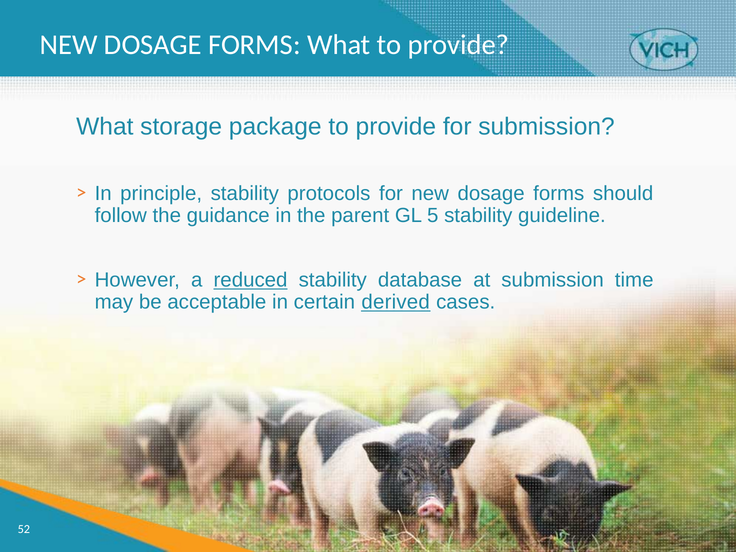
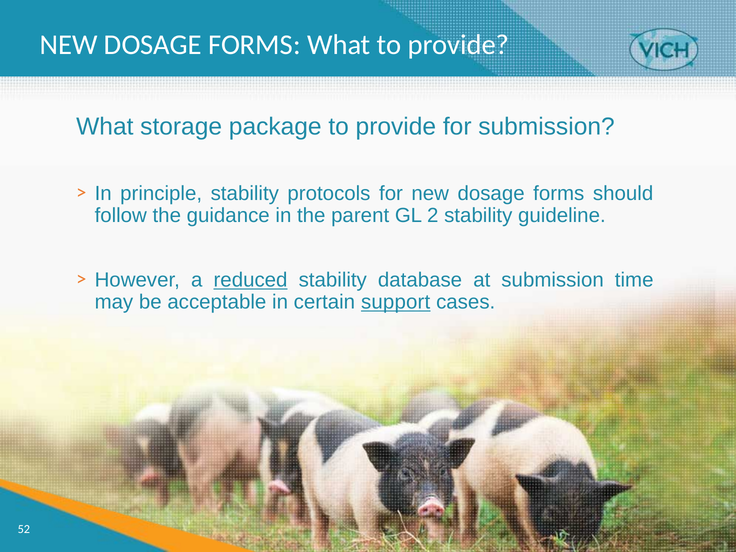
5: 5 -> 2
derived: derived -> support
